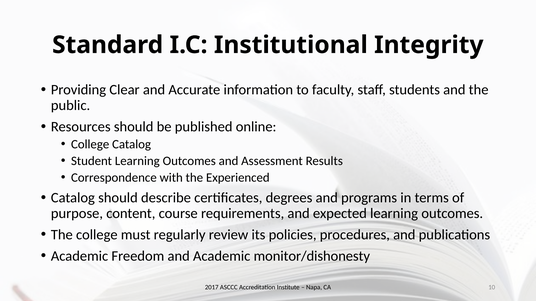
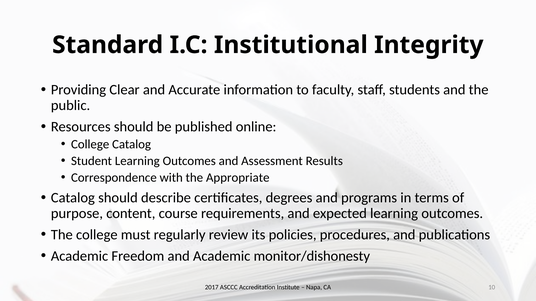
Experienced: Experienced -> Appropriate
